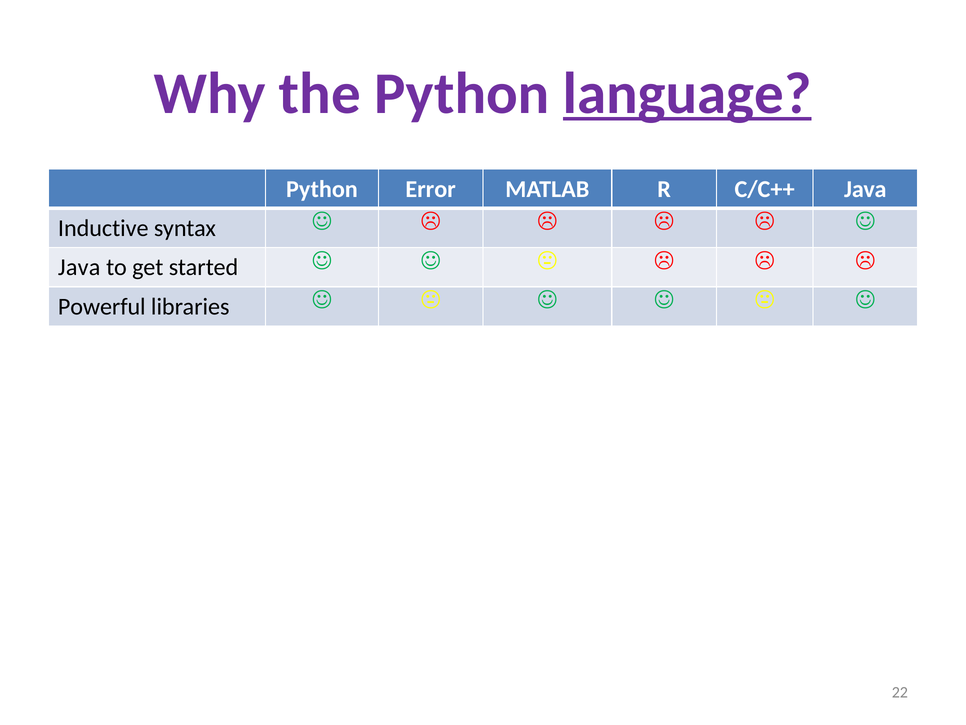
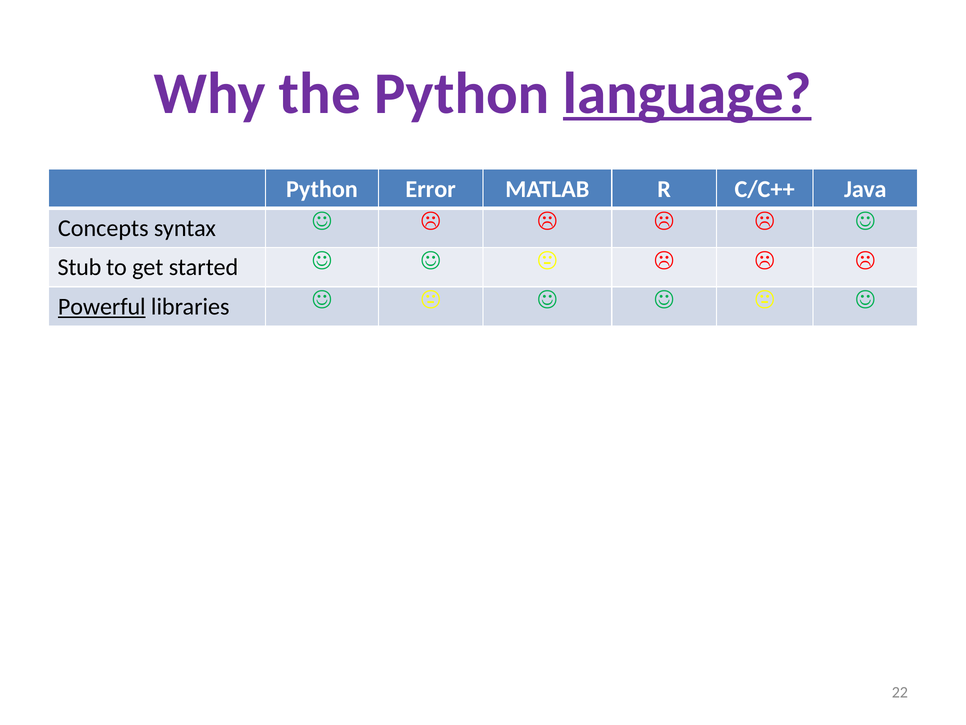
Inductive: Inductive -> Concepts
Java at (79, 267): Java -> Stub
Powerful underline: none -> present
